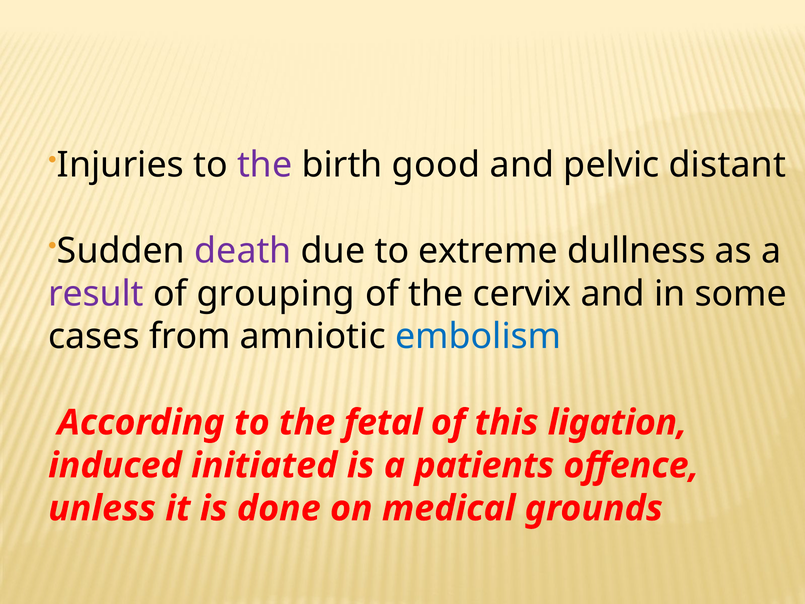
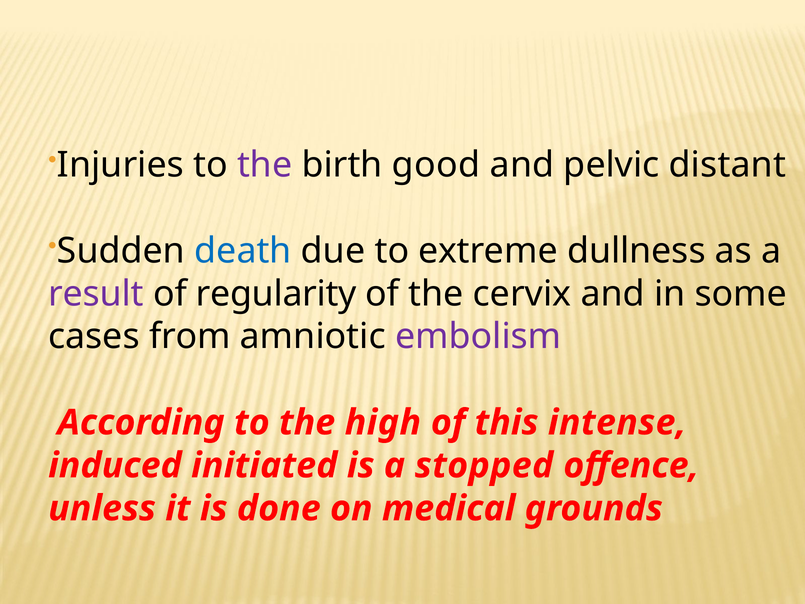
death colour: purple -> blue
grouping: grouping -> regularity
embolism colour: blue -> purple
fetal: fetal -> high
ligation: ligation -> intense
patients: patients -> stopped
